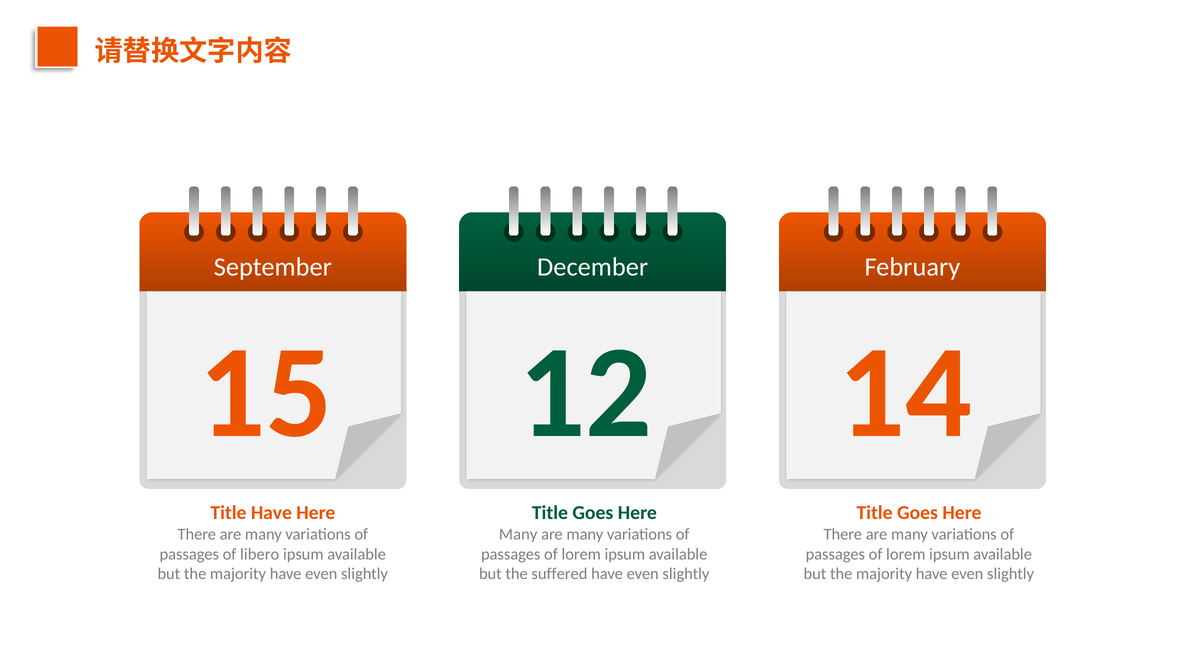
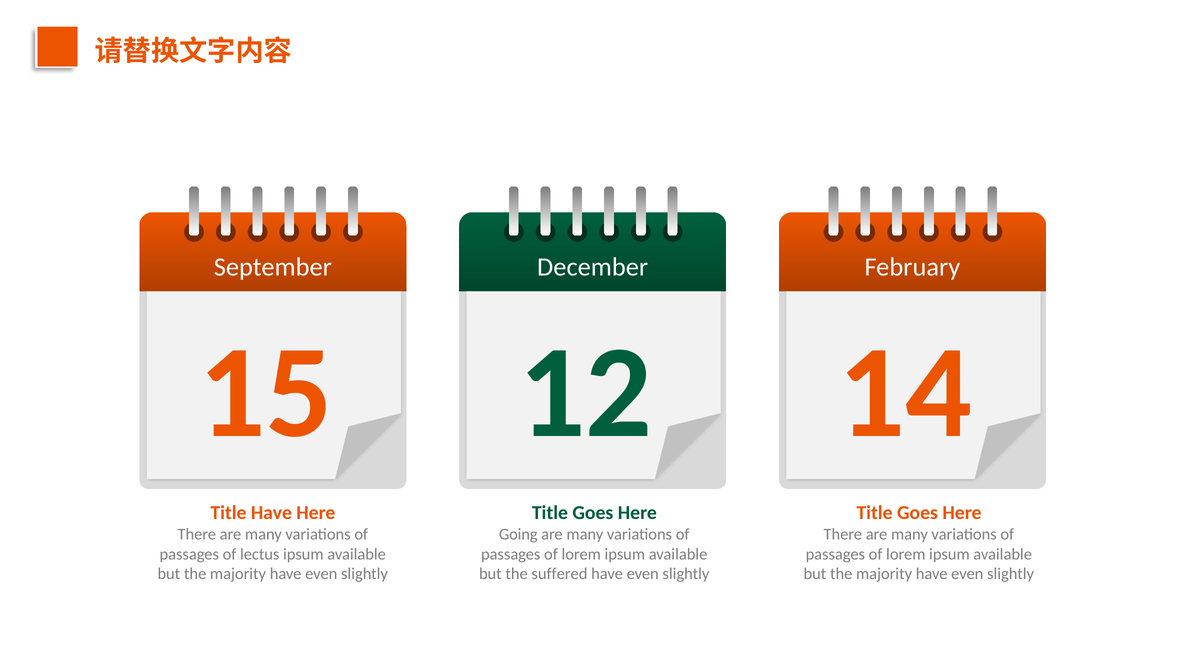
Many at (518, 535): Many -> Going
libero: libero -> lectus
